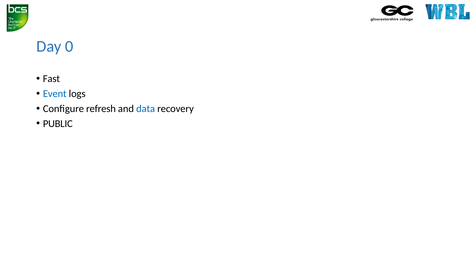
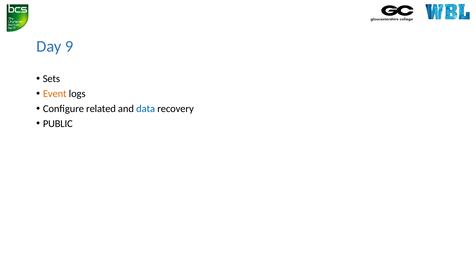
0: 0 -> 9
Fast: Fast -> Sets
Event colour: blue -> orange
refresh: refresh -> related
